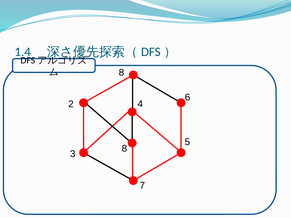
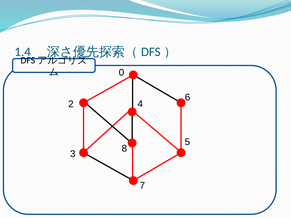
8 at (121, 73): 8 -> 0
